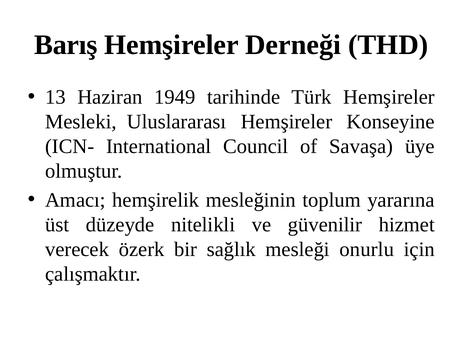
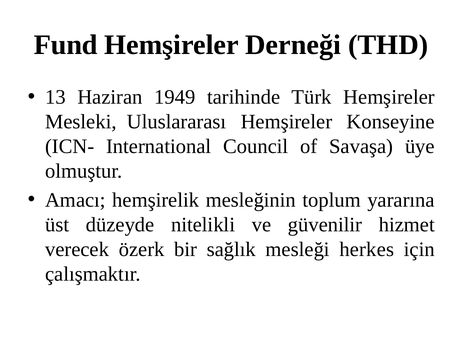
Barış: Barış -> Fund
onurlu: onurlu -> herkes
